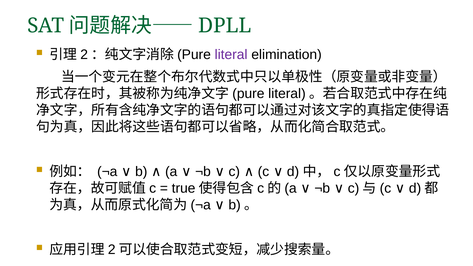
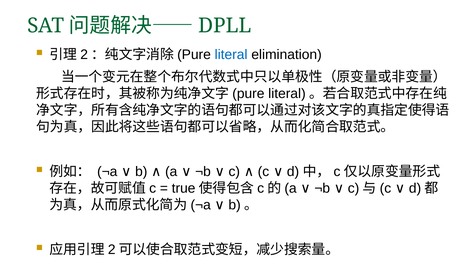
literal at (231, 55) colour: purple -> blue
